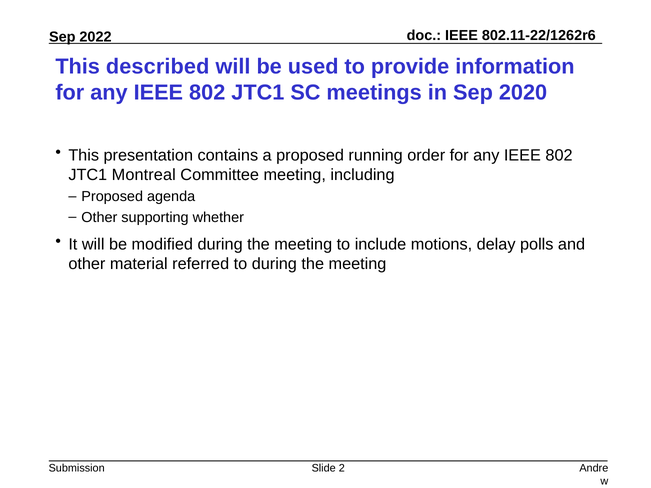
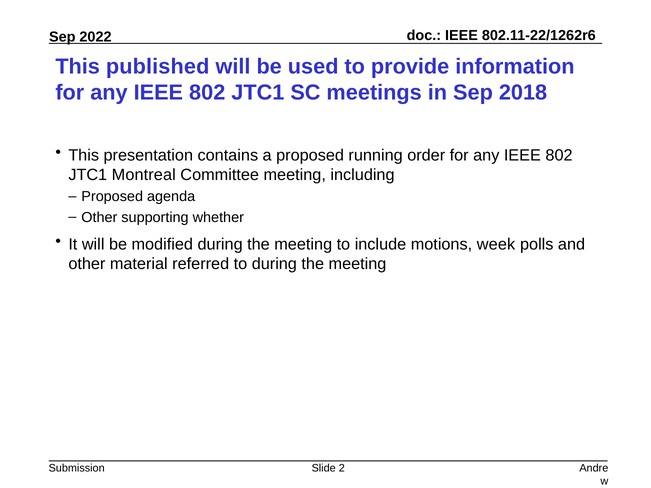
described: described -> published
2020: 2020 -> 2018
delay: delay -> week
